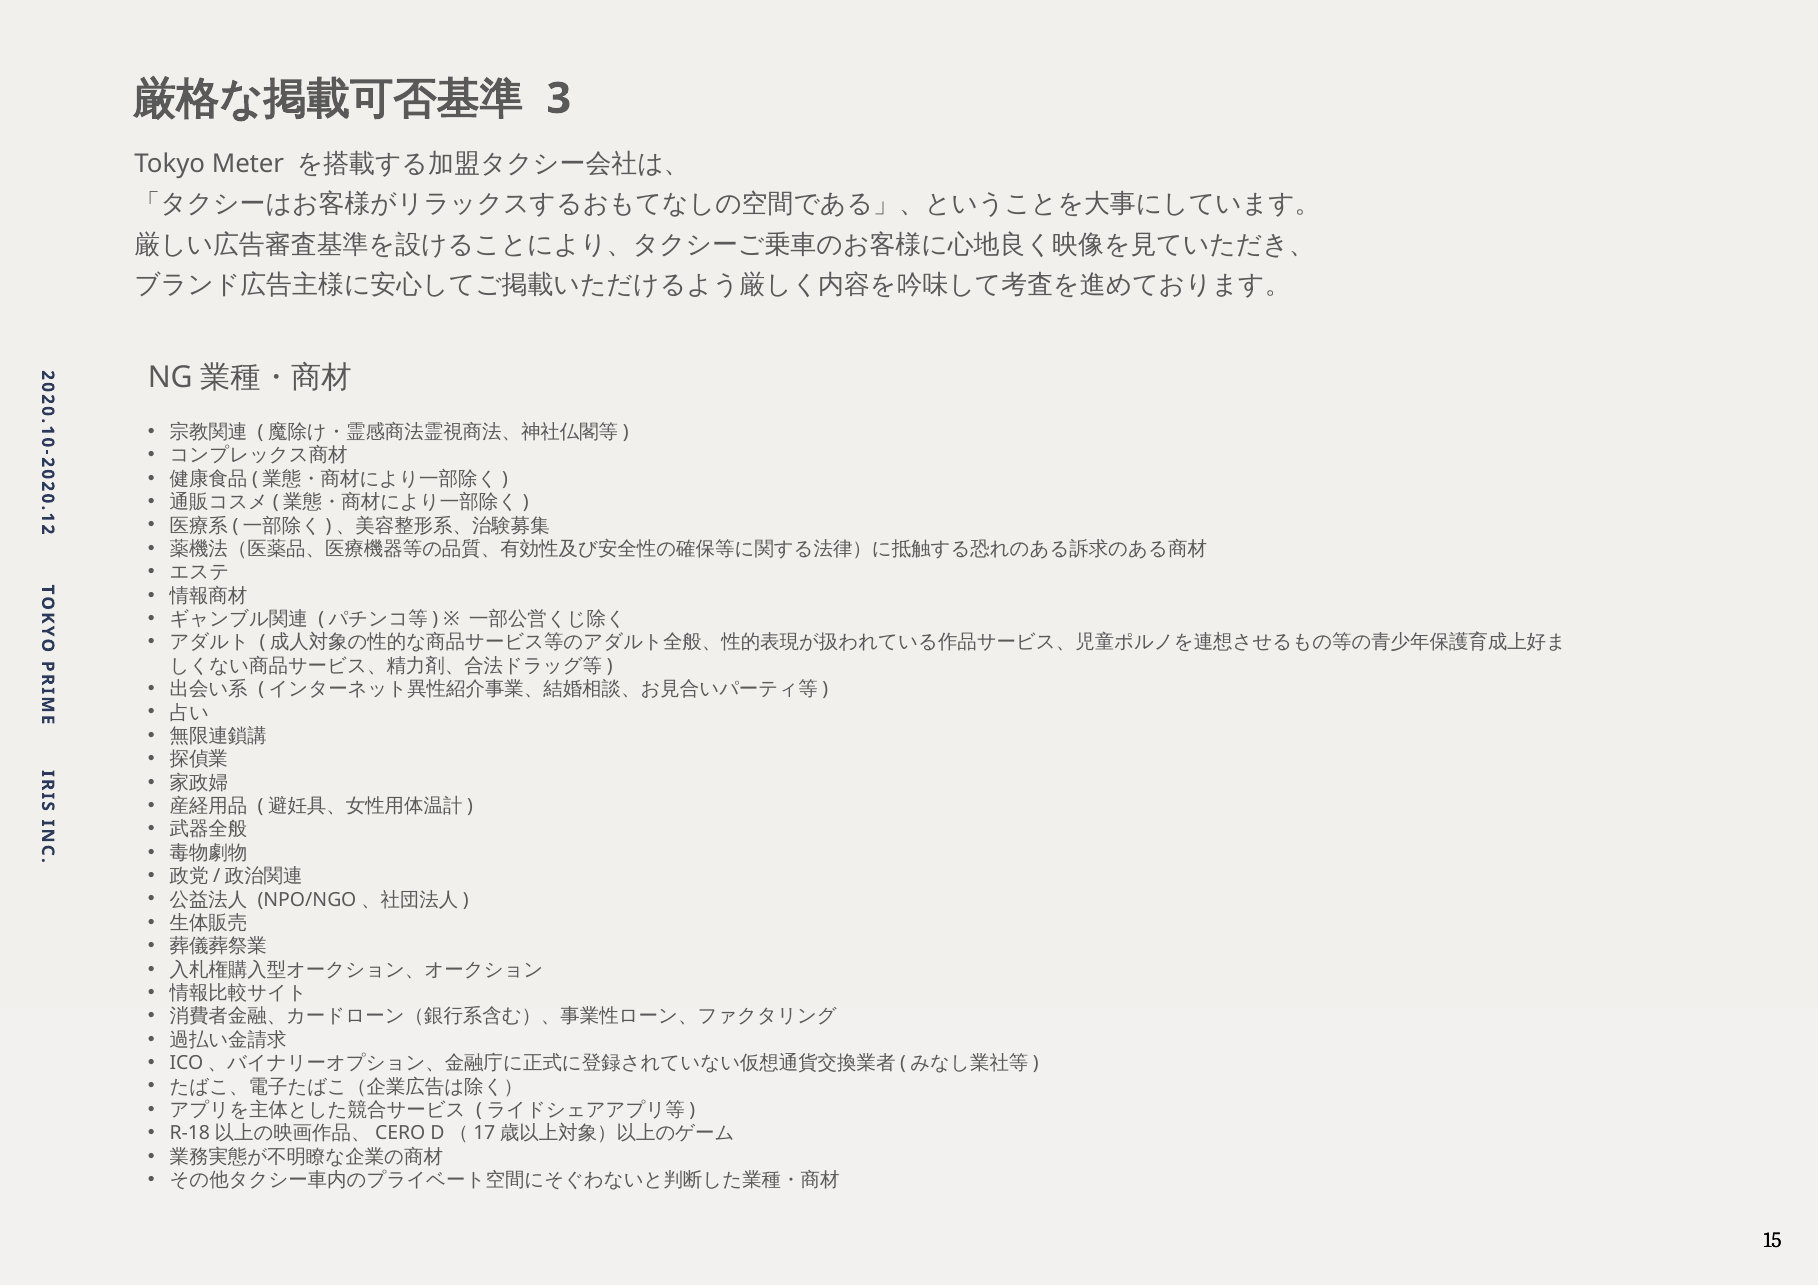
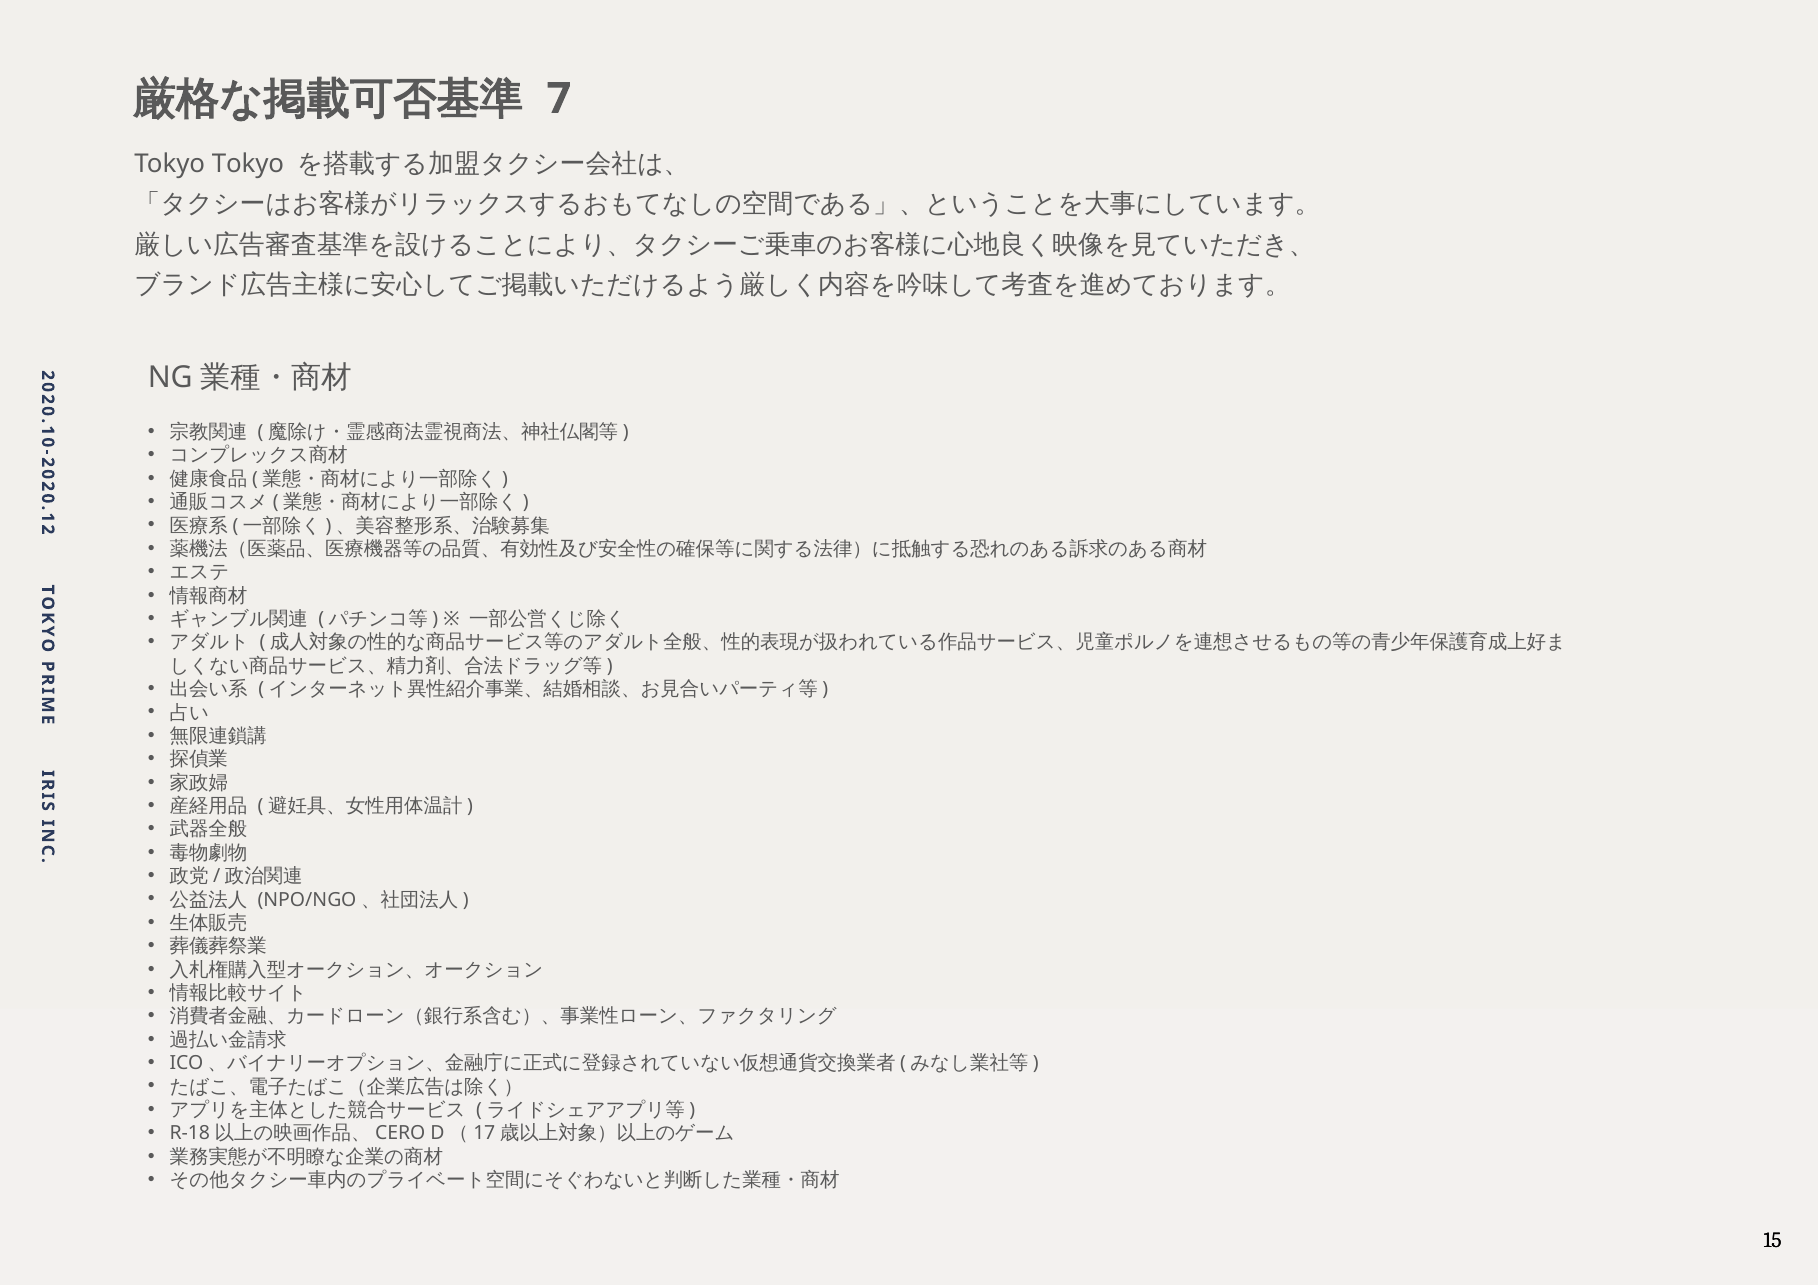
3: 3 -> 7
Tokyo Meter: Meter -> Tokyo
